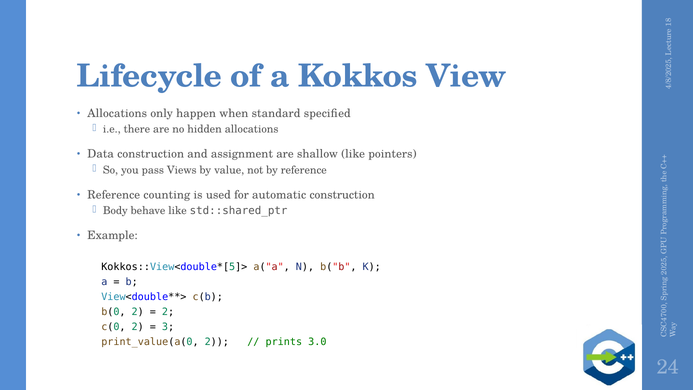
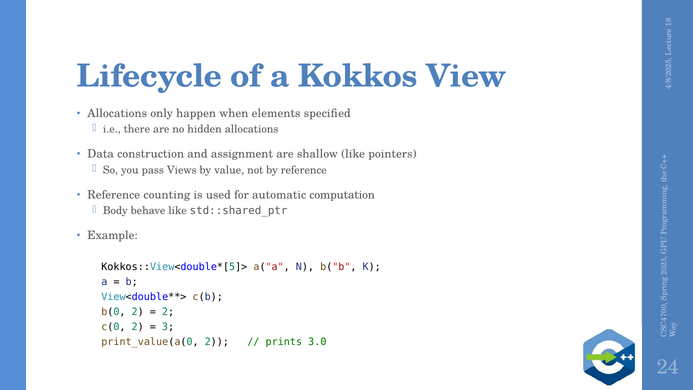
standard: standard -> elements
automatic construction: construction -> computation
